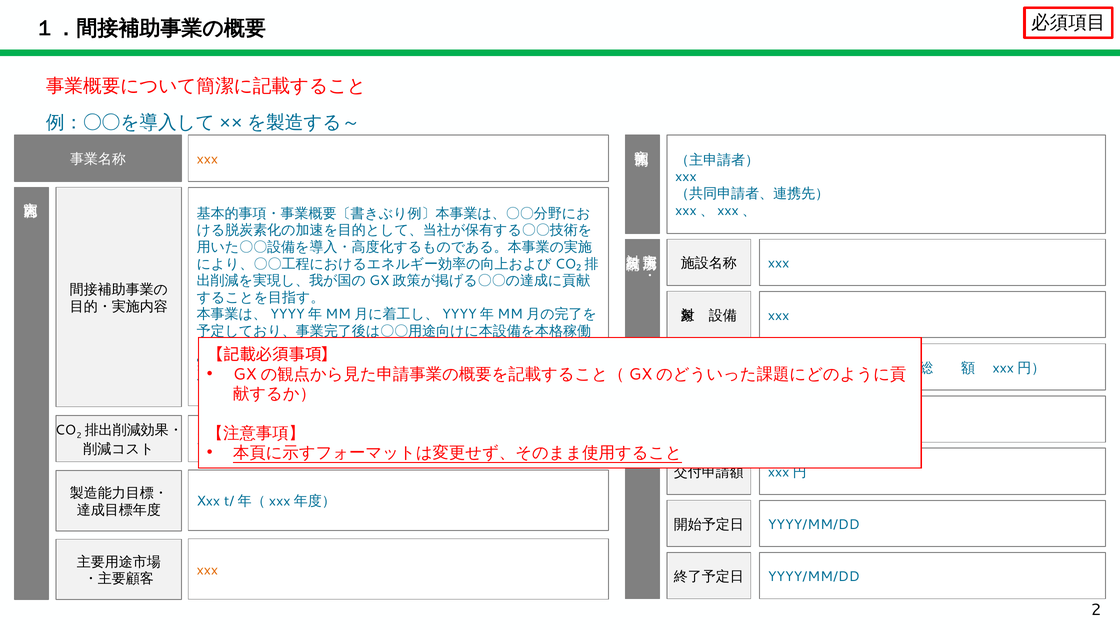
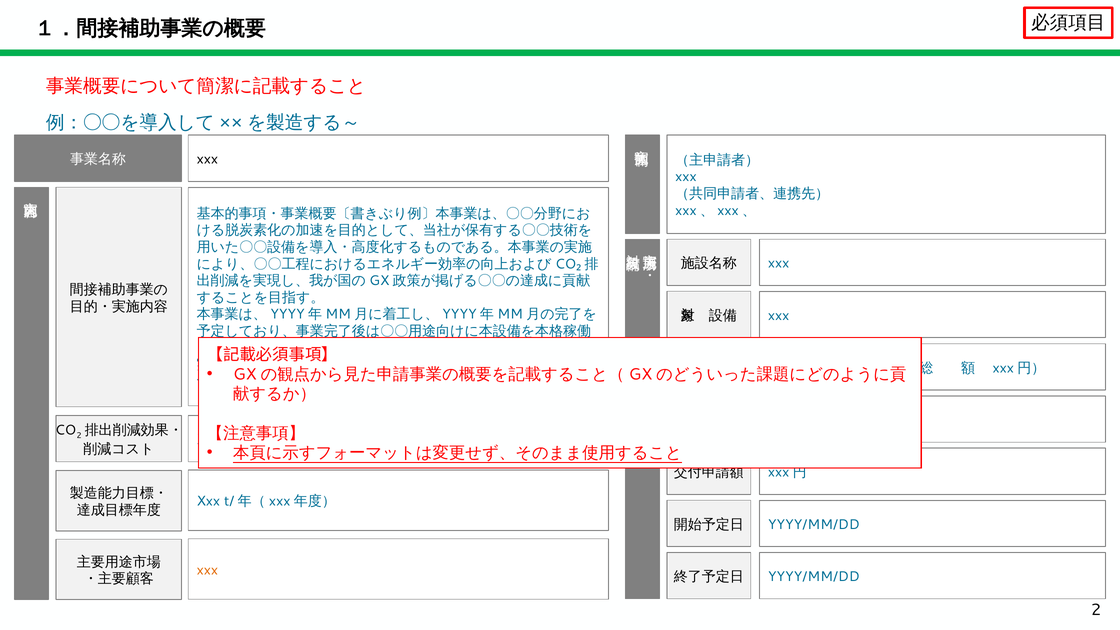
xxx at (207, 159) colour: orange -> black
